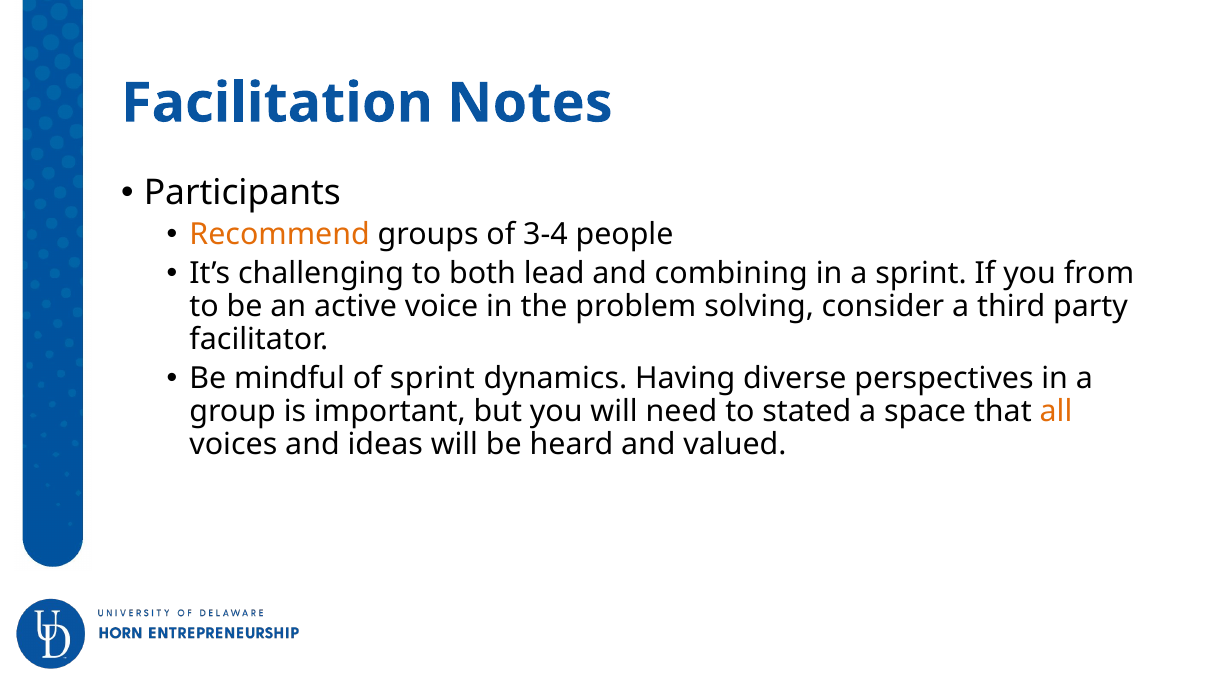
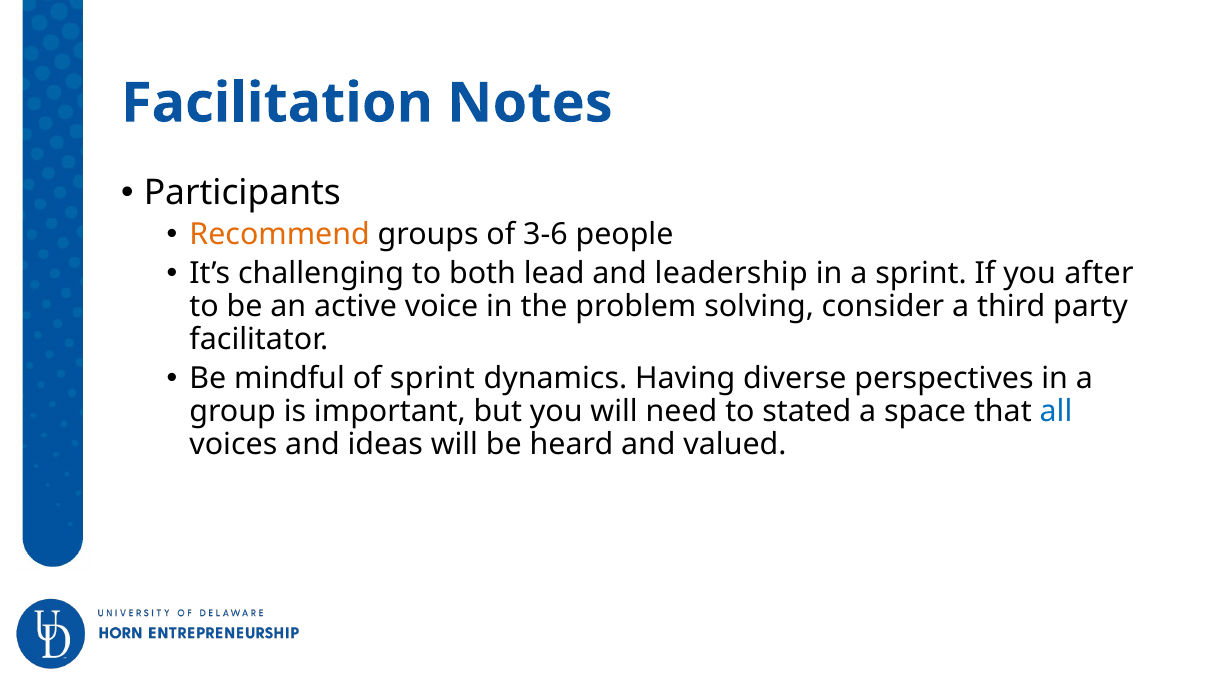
3-4: 3-4 -> 3-6
combining: combining -> leadership
from: from -> after
all colour: orange -> blue
